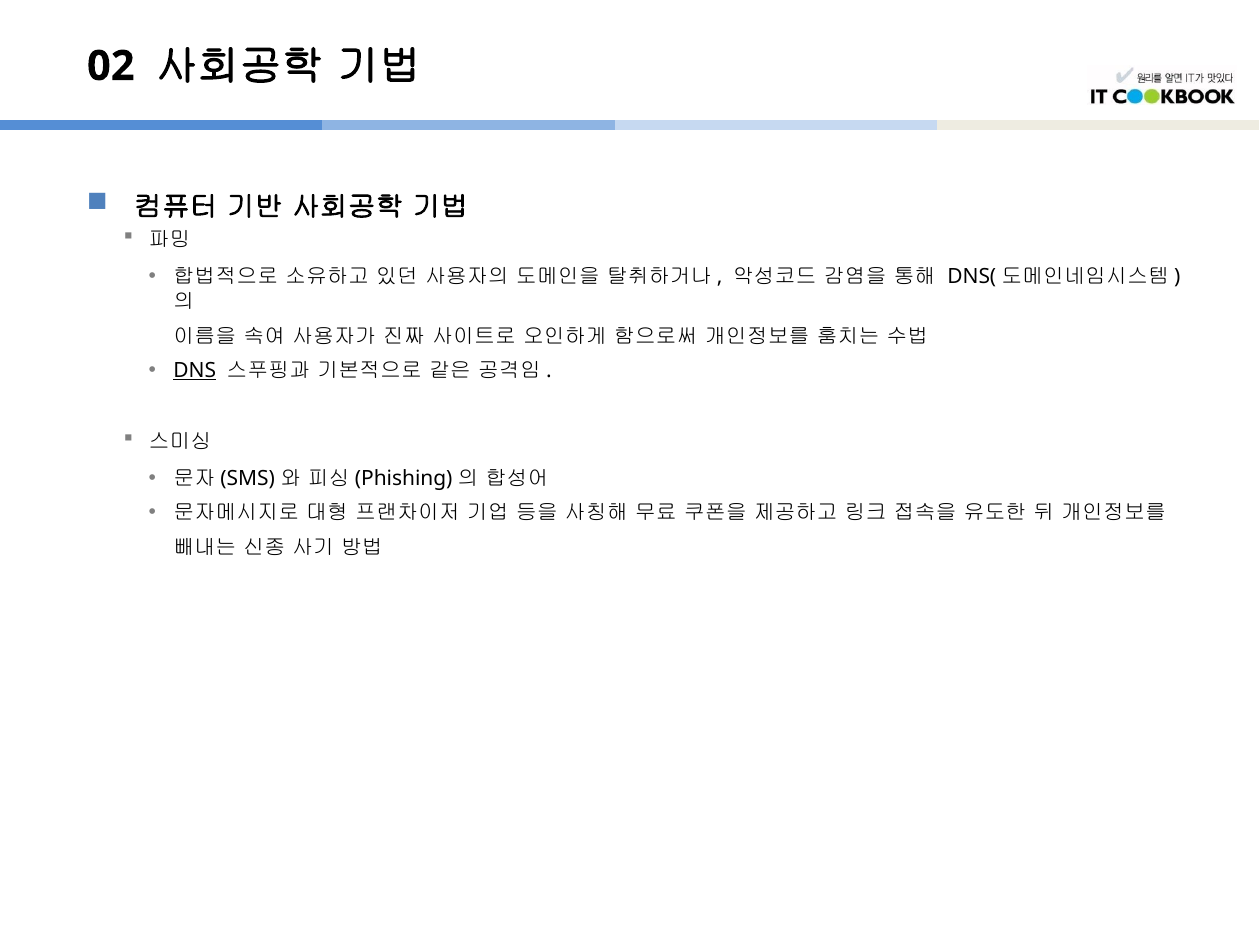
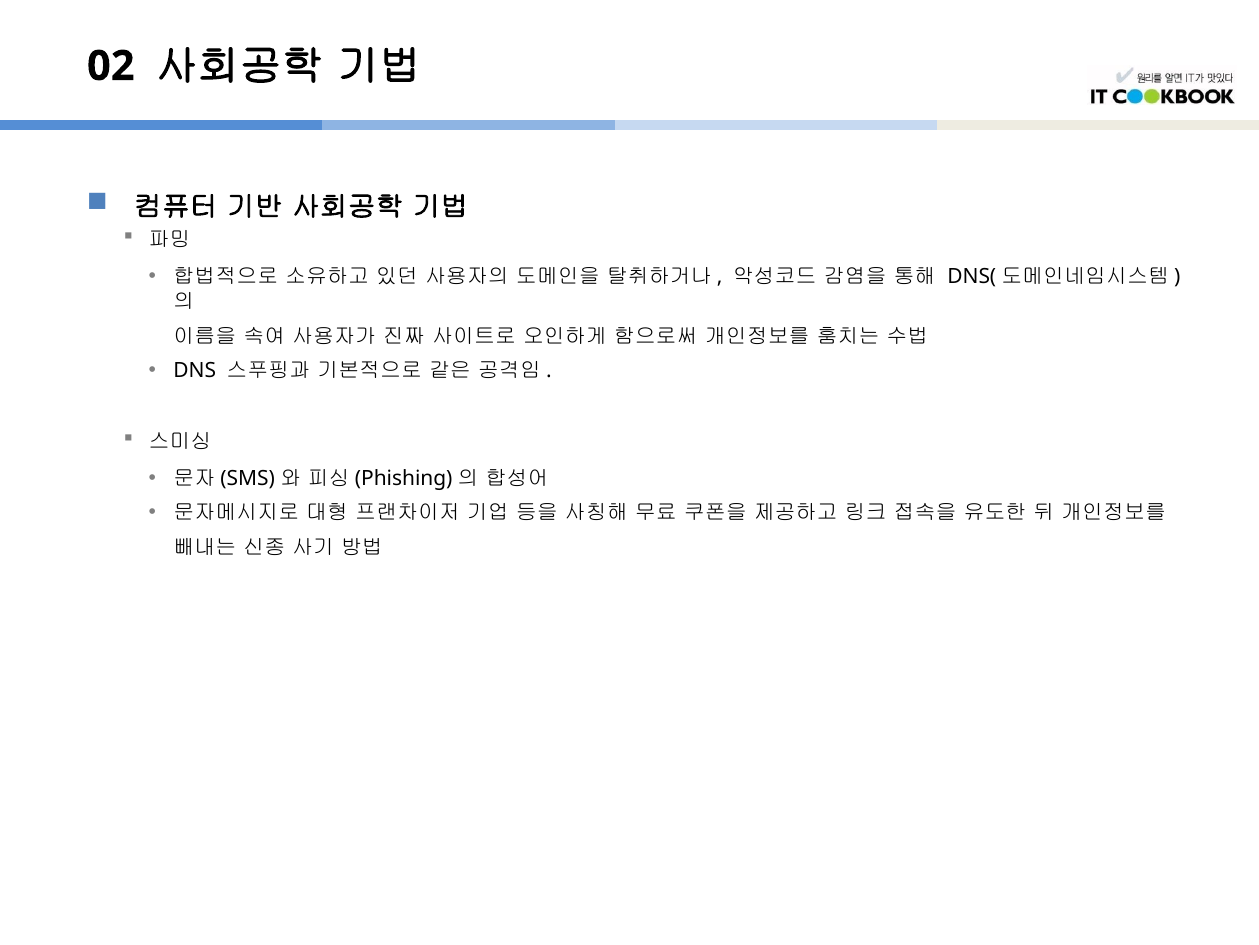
DNS underline: present -> none
